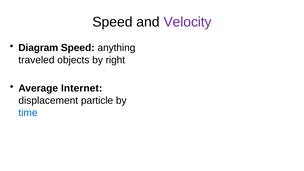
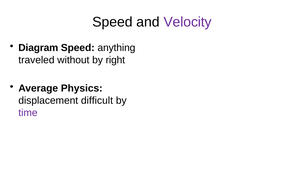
objects: objects -> without
Internet: Internet -> Physics
particle: particle -> difficult
time colour: blue -> purple
